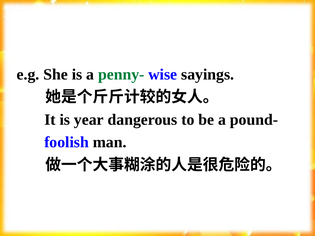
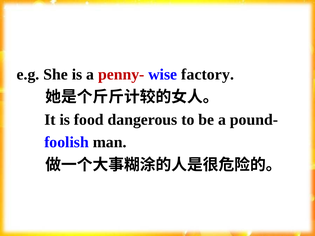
penny- colour: green -> red
sayings: sayings -> factory
year: year -> food
